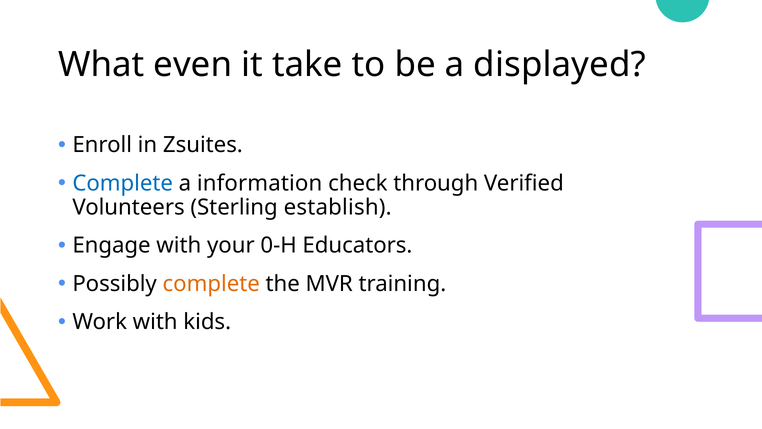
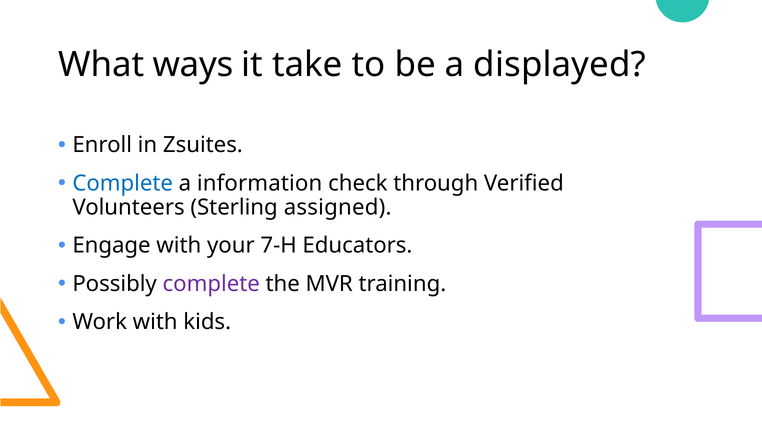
even: even -> ways
establish: establish -> assigned
0-H: 0-H -> 7-H
complete at (211, 284) colour: orange -> purple
